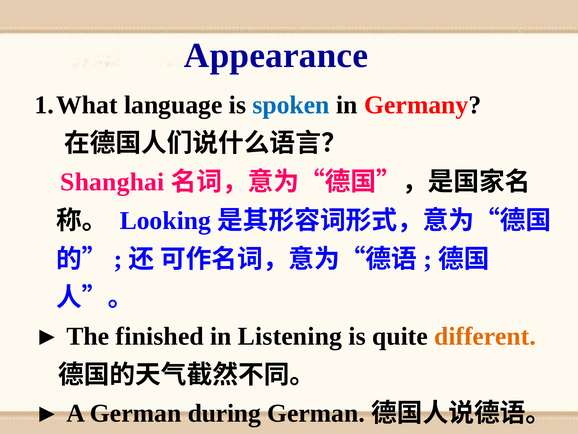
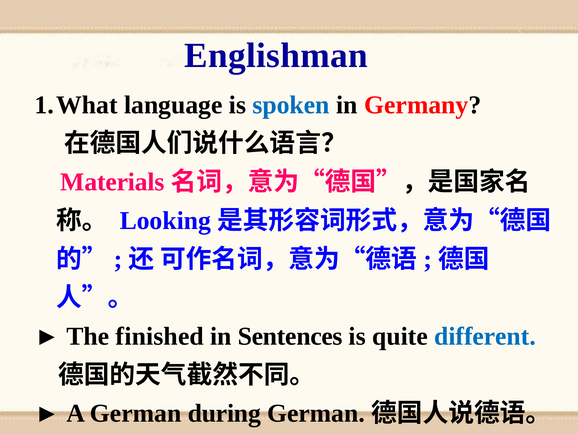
Appearance: Appearance -> Englishman
Shanghai: Shanghai -> Materials
Listening: Listening -> Sentences
different colour: orange -> blue
